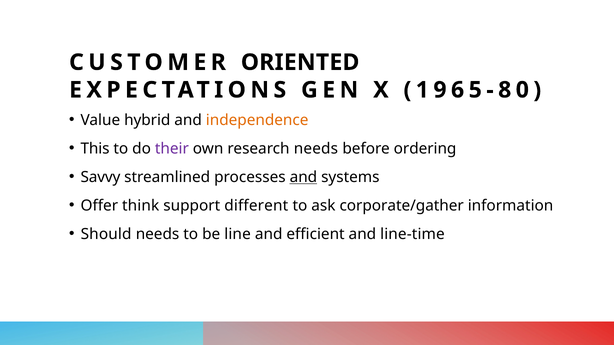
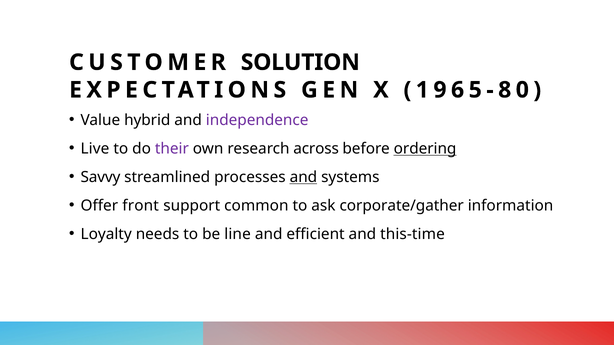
ORIENTED: ORIENTED -> SOLUTION
independence colour: orange -> purple
This: This -> Live
research needs: needs -> across
ordering underline: none -> present
think: think -> front
different: different -> common
Should: Should -> Loyalty
line-time: line-time -> this-time
